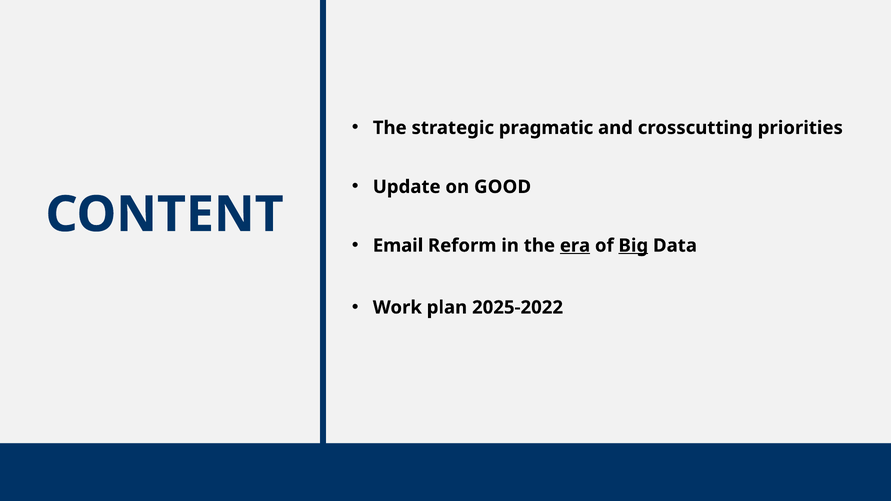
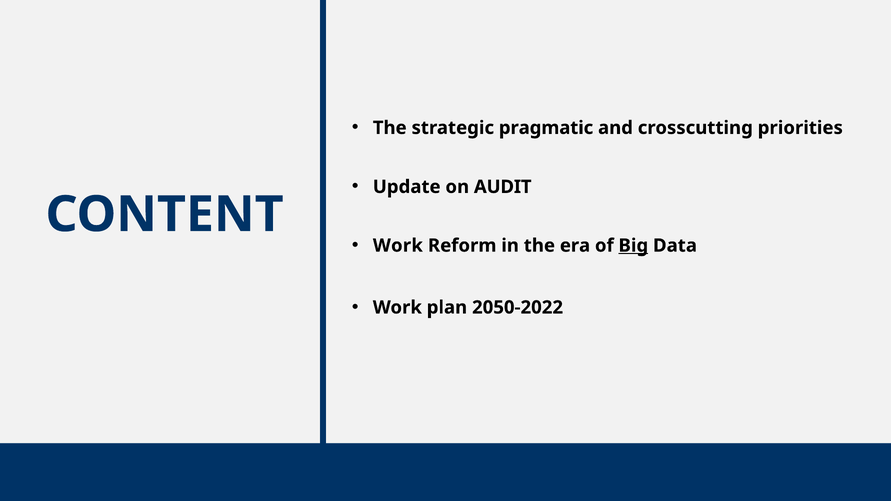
GOOD: GOOD -> AUDIT
Email at (398, 246): Email -> Work
era underline: present -> none
2025-2022: 2025-2022 -> 2050-2022
